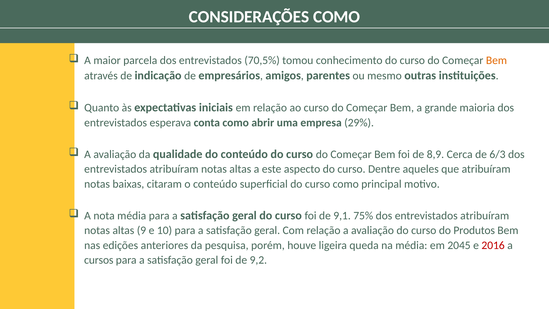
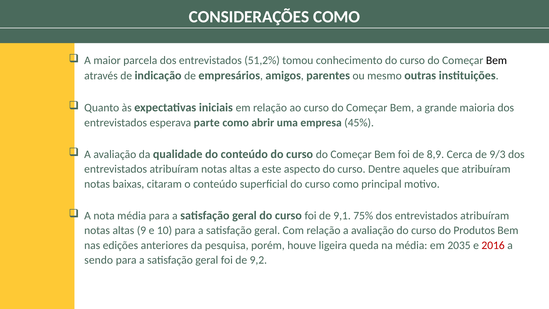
70,5%: 70,5% -> 51,2%
Bem at (496, 61) colour: orange -> black
conta: conta -> parte
29%: 29% -> 45%
6/3: 6/3 -> 9/3
2045: 2045 -> 2035
cursos: cursos -> sendo
